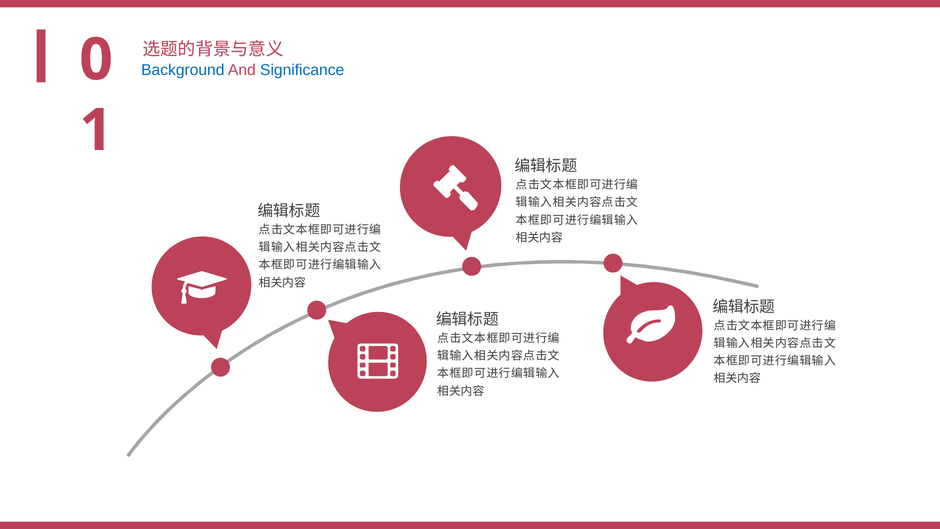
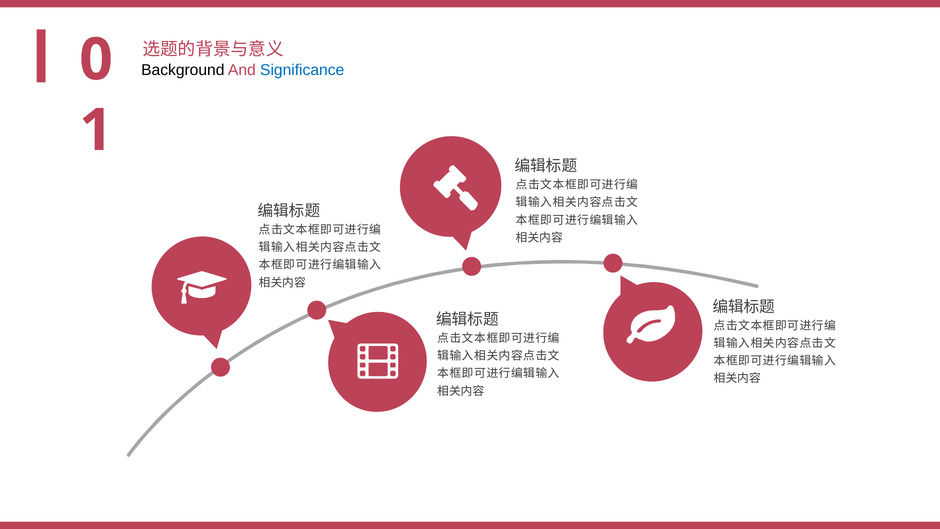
Background colour: blue -> black
